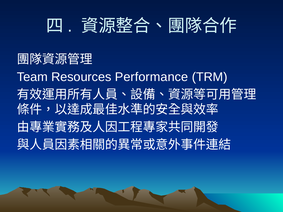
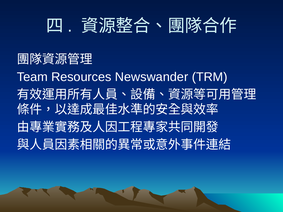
Performance: Performance -> Newswander
